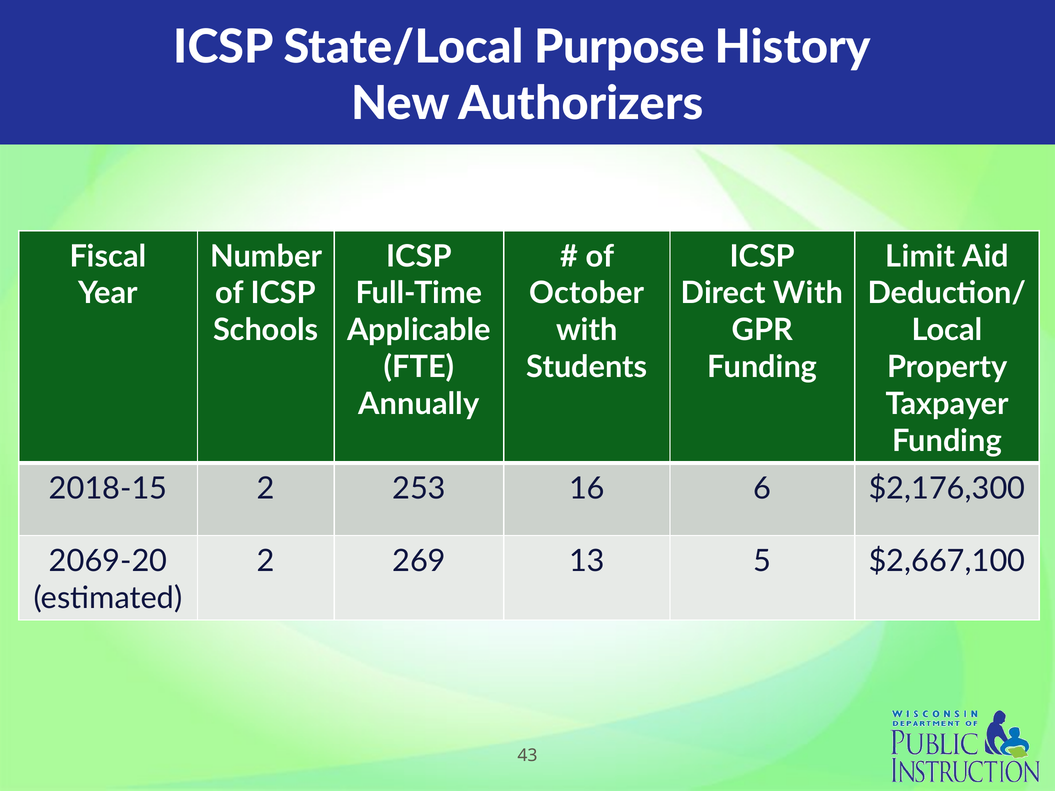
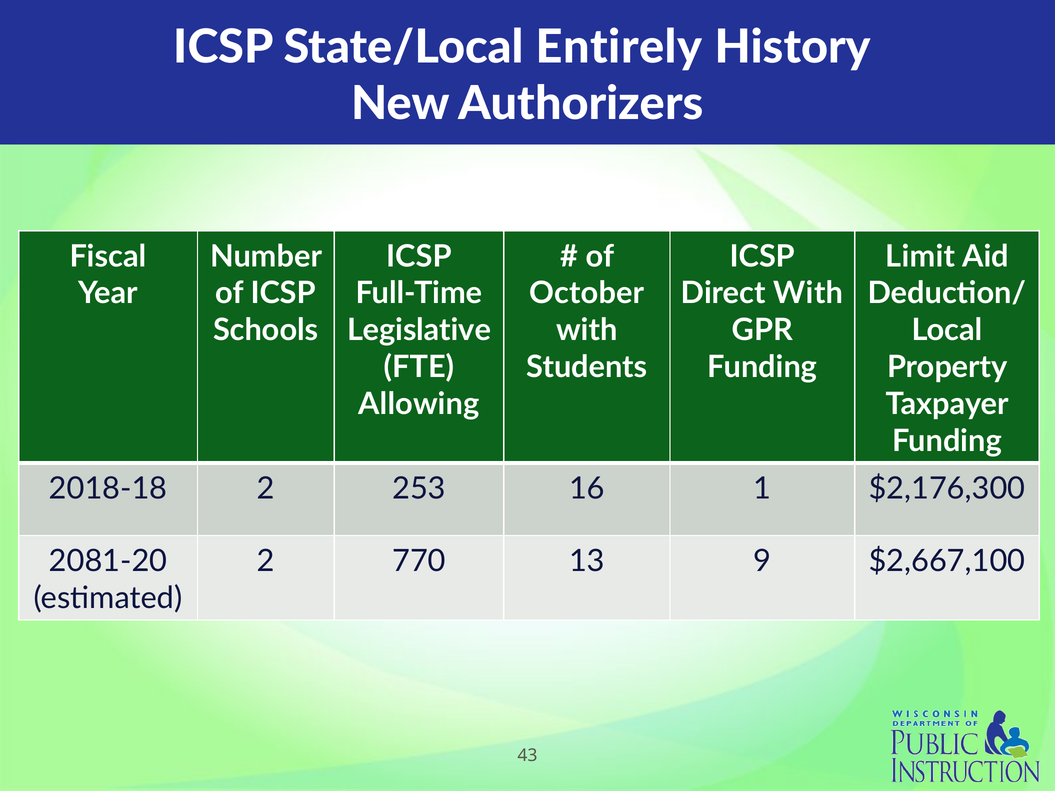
Purpose: Purpose -> Entirely
Applicable: Applicable -> Legislative
Annually: Annually -> Allowing
2018-15: 2018-15 -> 2018-18
6: 6 -> 1
2069-20: 2069-20 -> 2081-20
269: 269 -> 770
5: 5 -> 9
